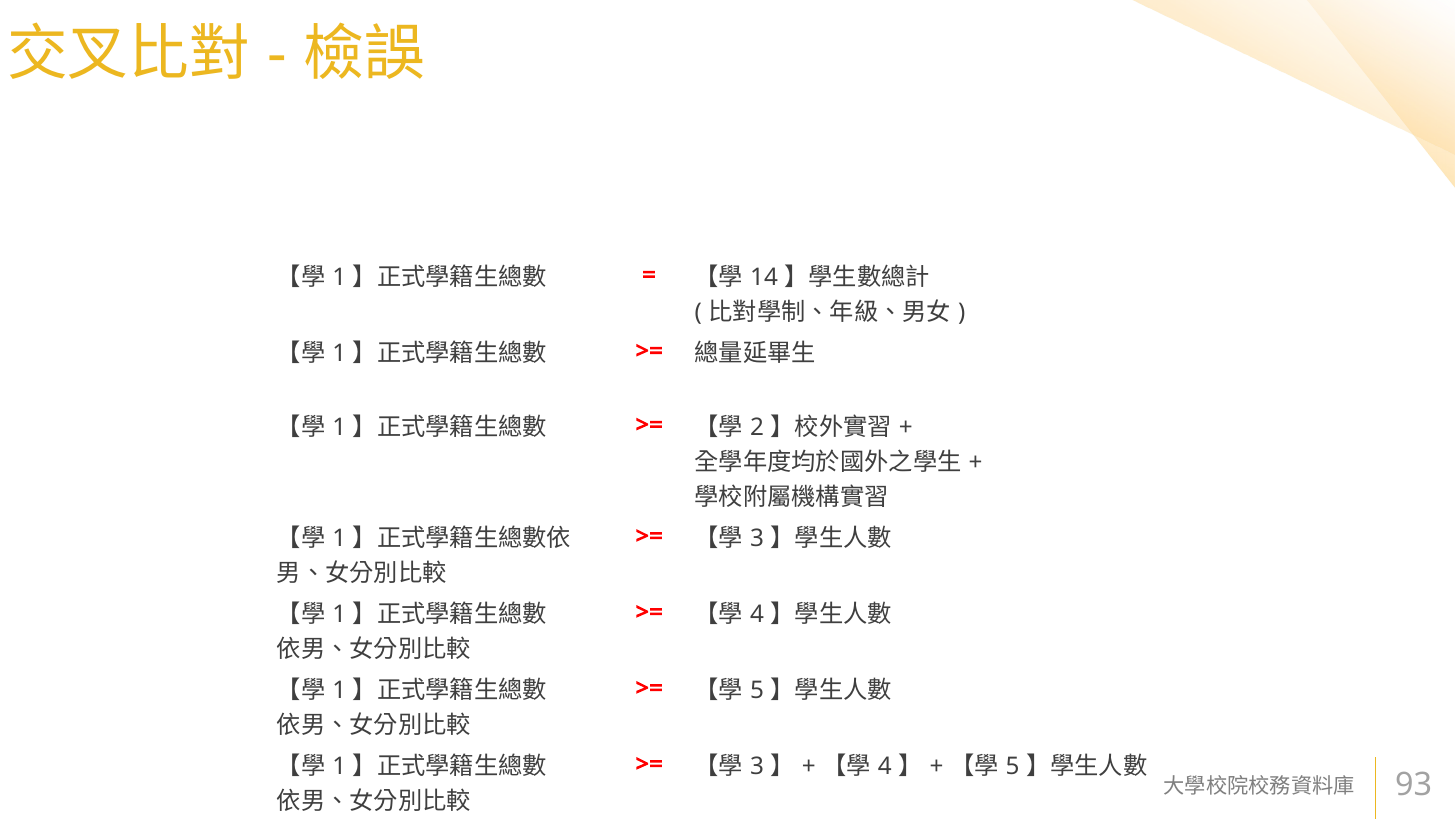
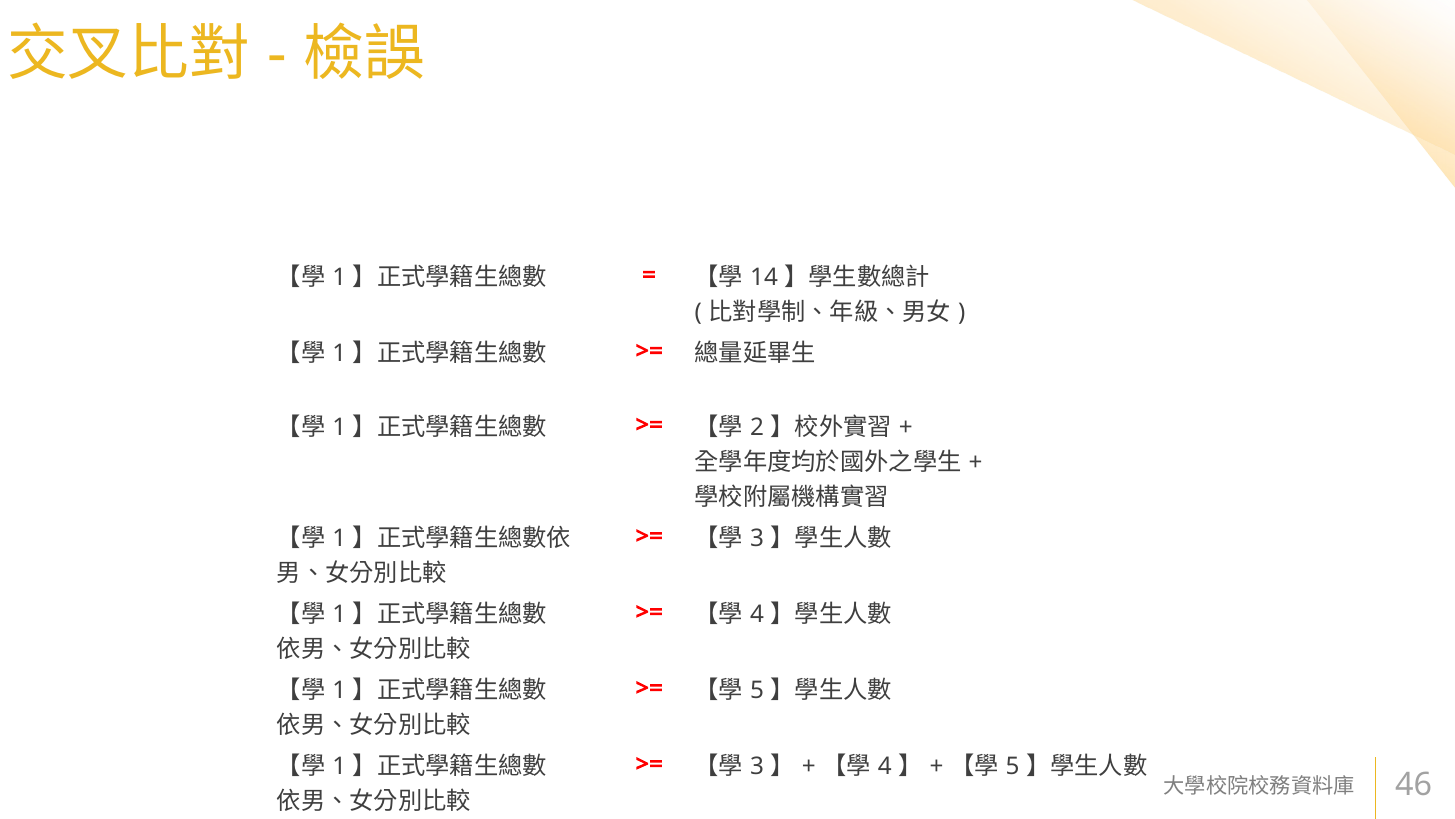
93: 93 -> 46
